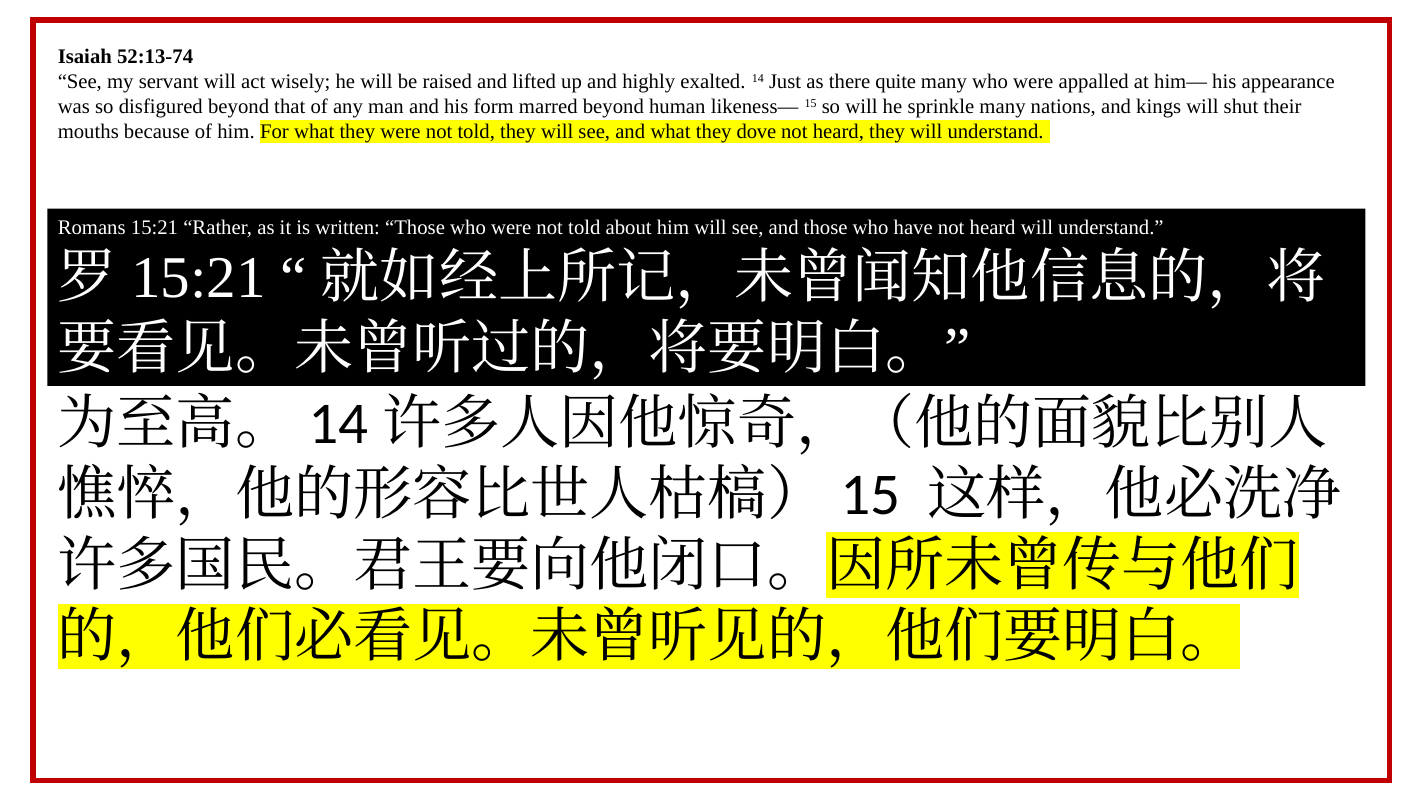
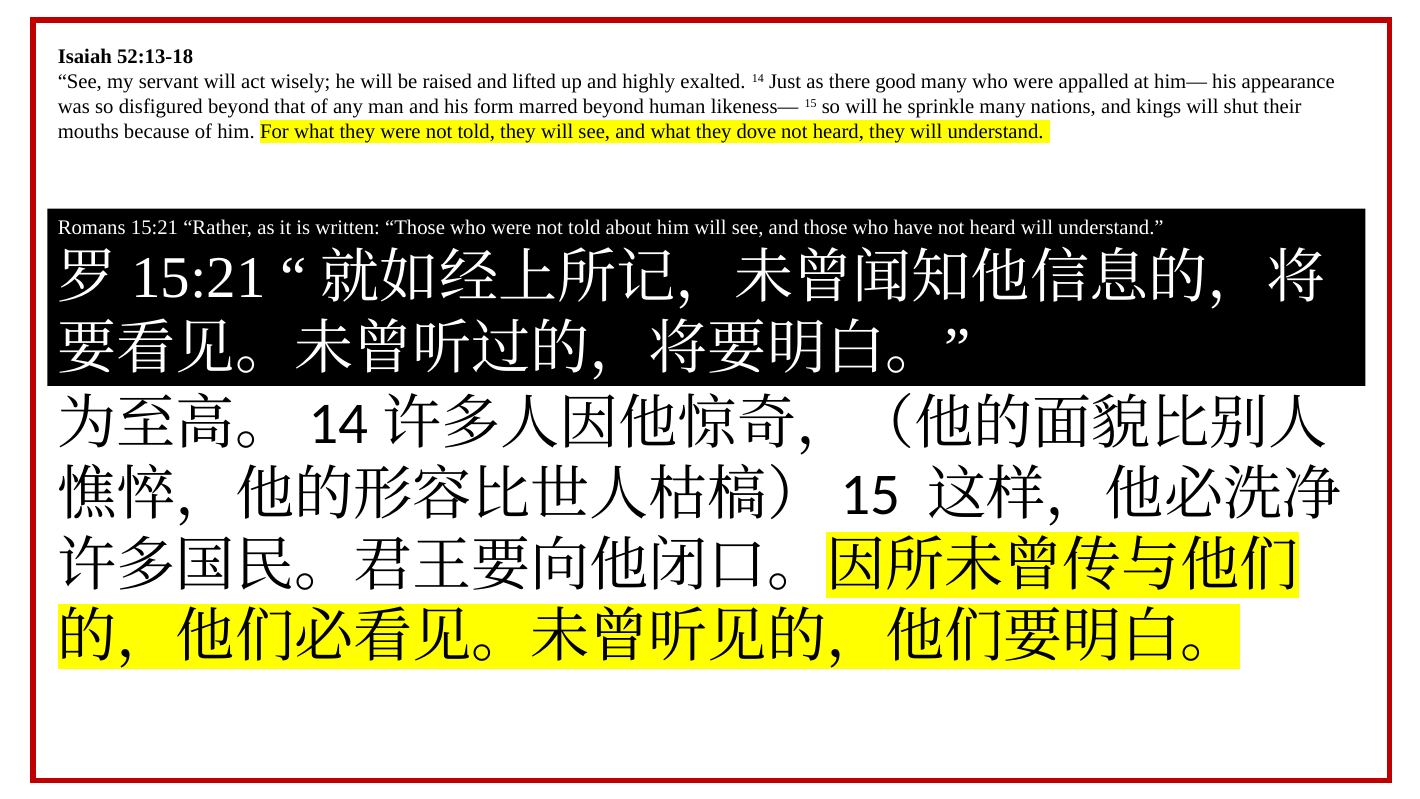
52:13-74: 52:13-74 -> 52:13-18
quite: quite -> good
